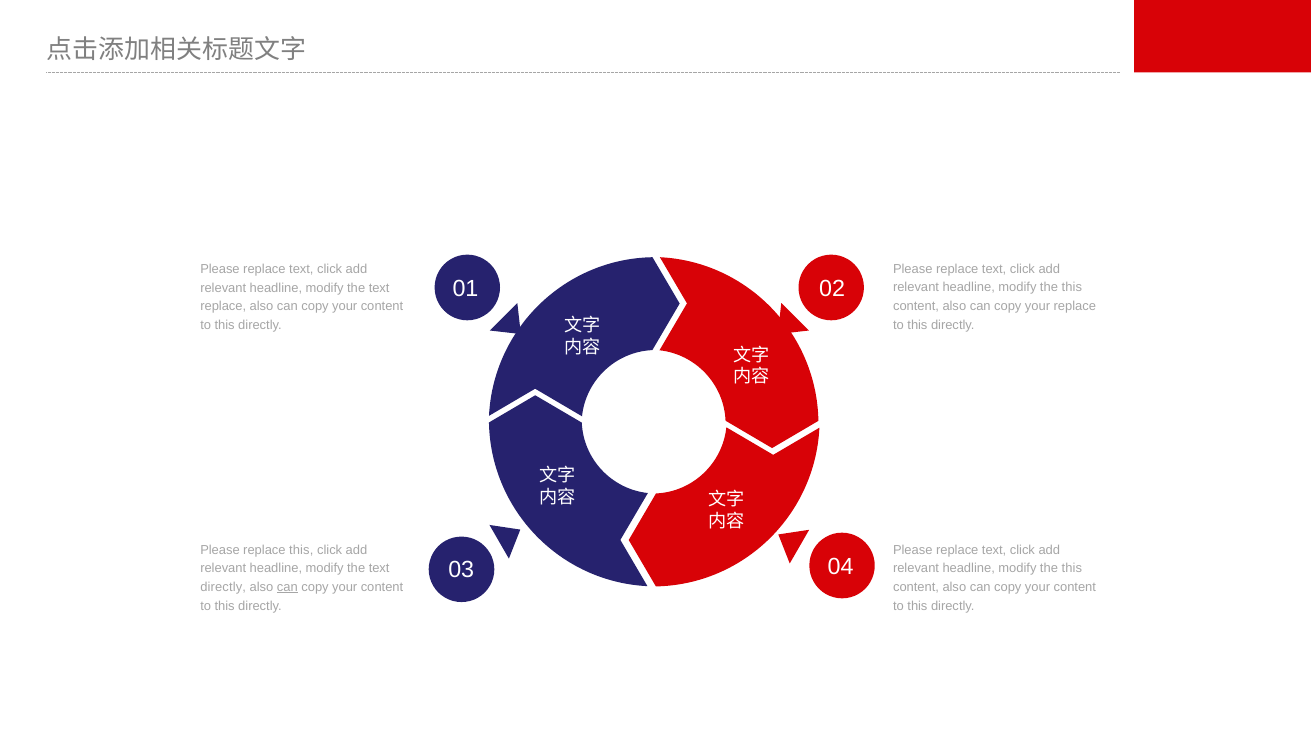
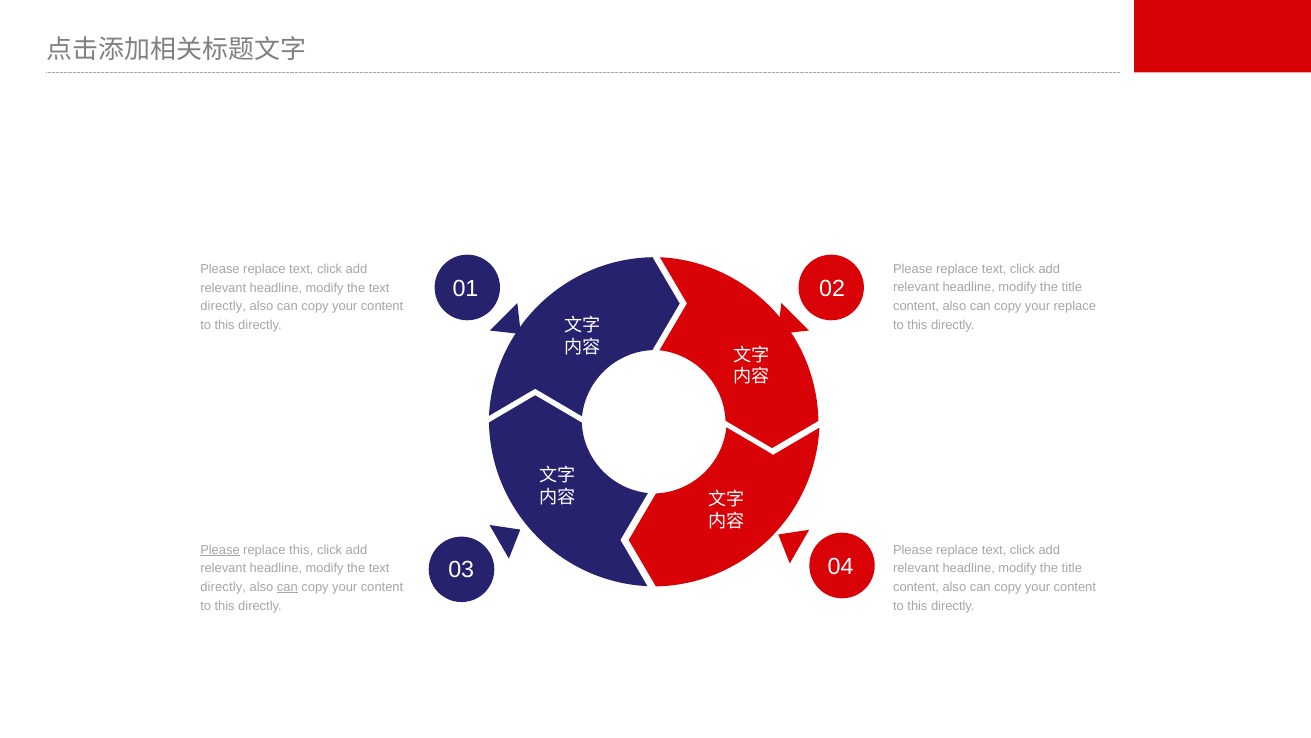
this at (1072, 287): this -> title
replace at (223, 306): replace -> directly
Please at (220, 550) underline: none -> present
this at (1072, 568): this -> title
